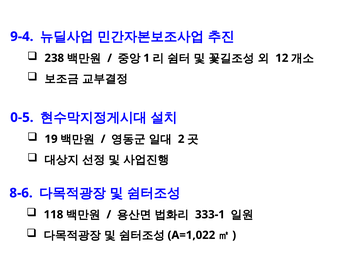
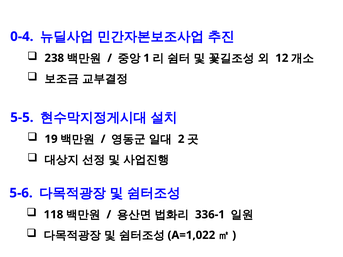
9-4: 9-4 -> 0-4
0-5: 0-5 -> 5-5
8-6: 8-6 -> 5-6
333-1: 333-1 -> 336-1
